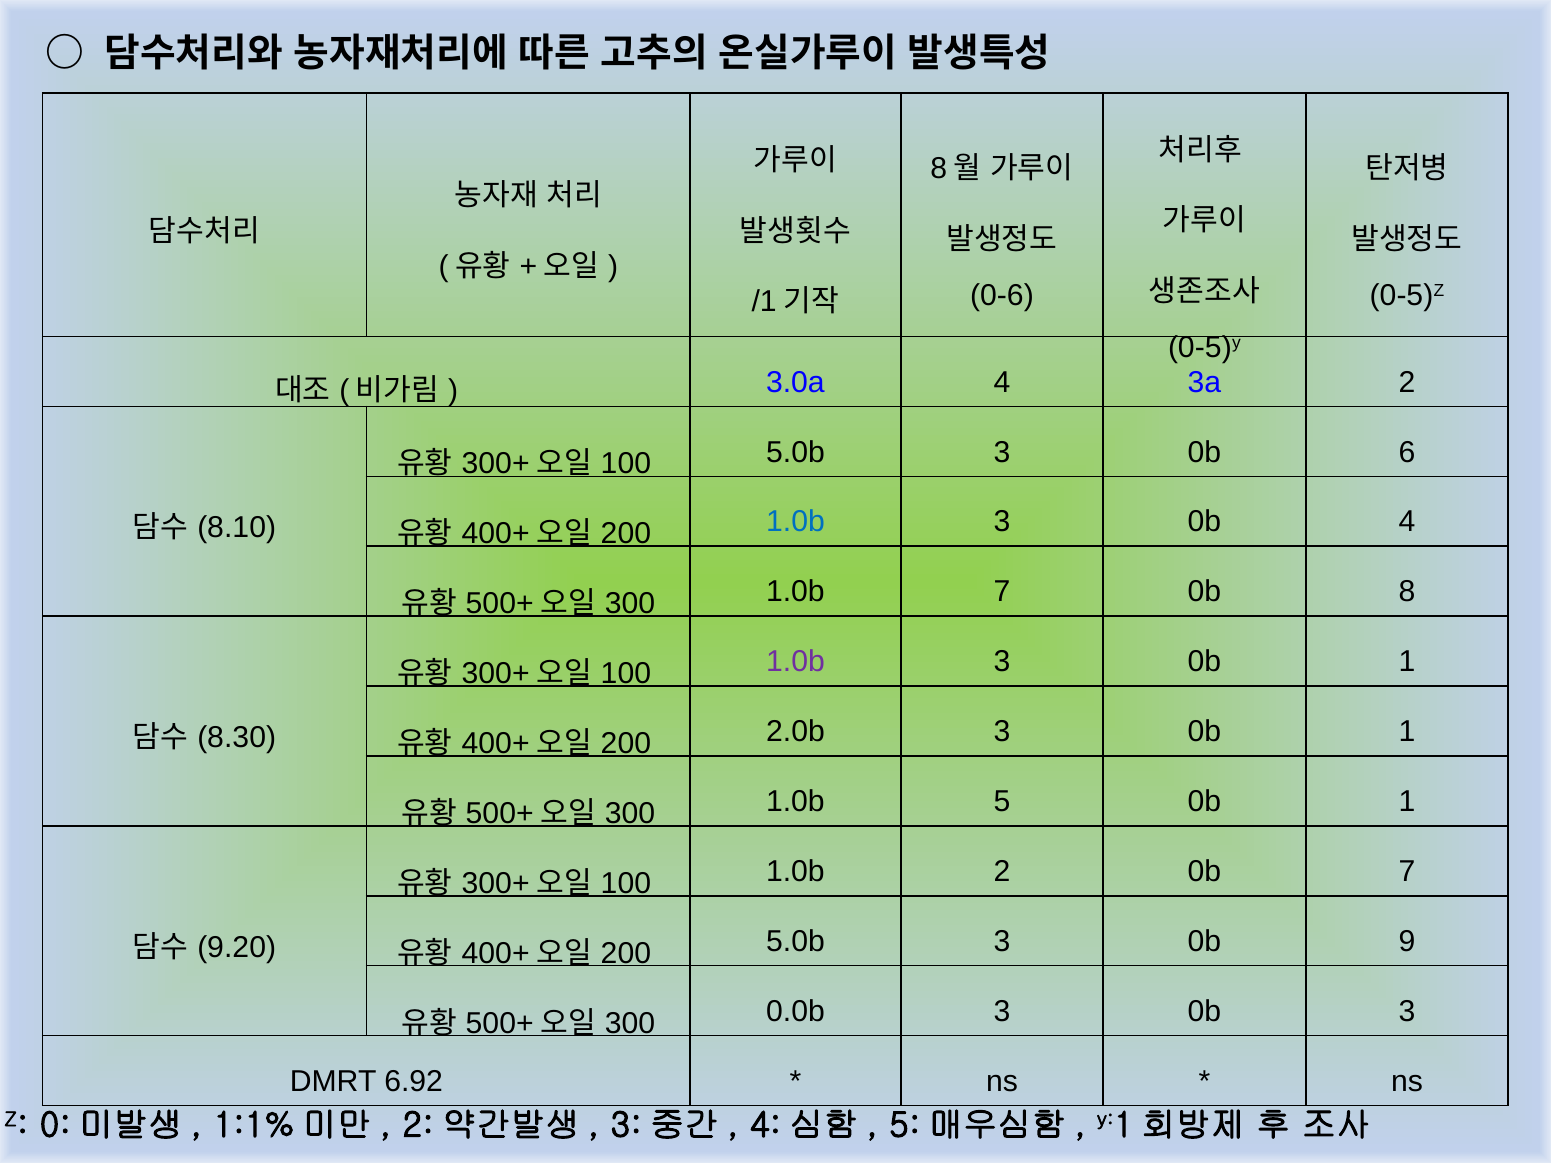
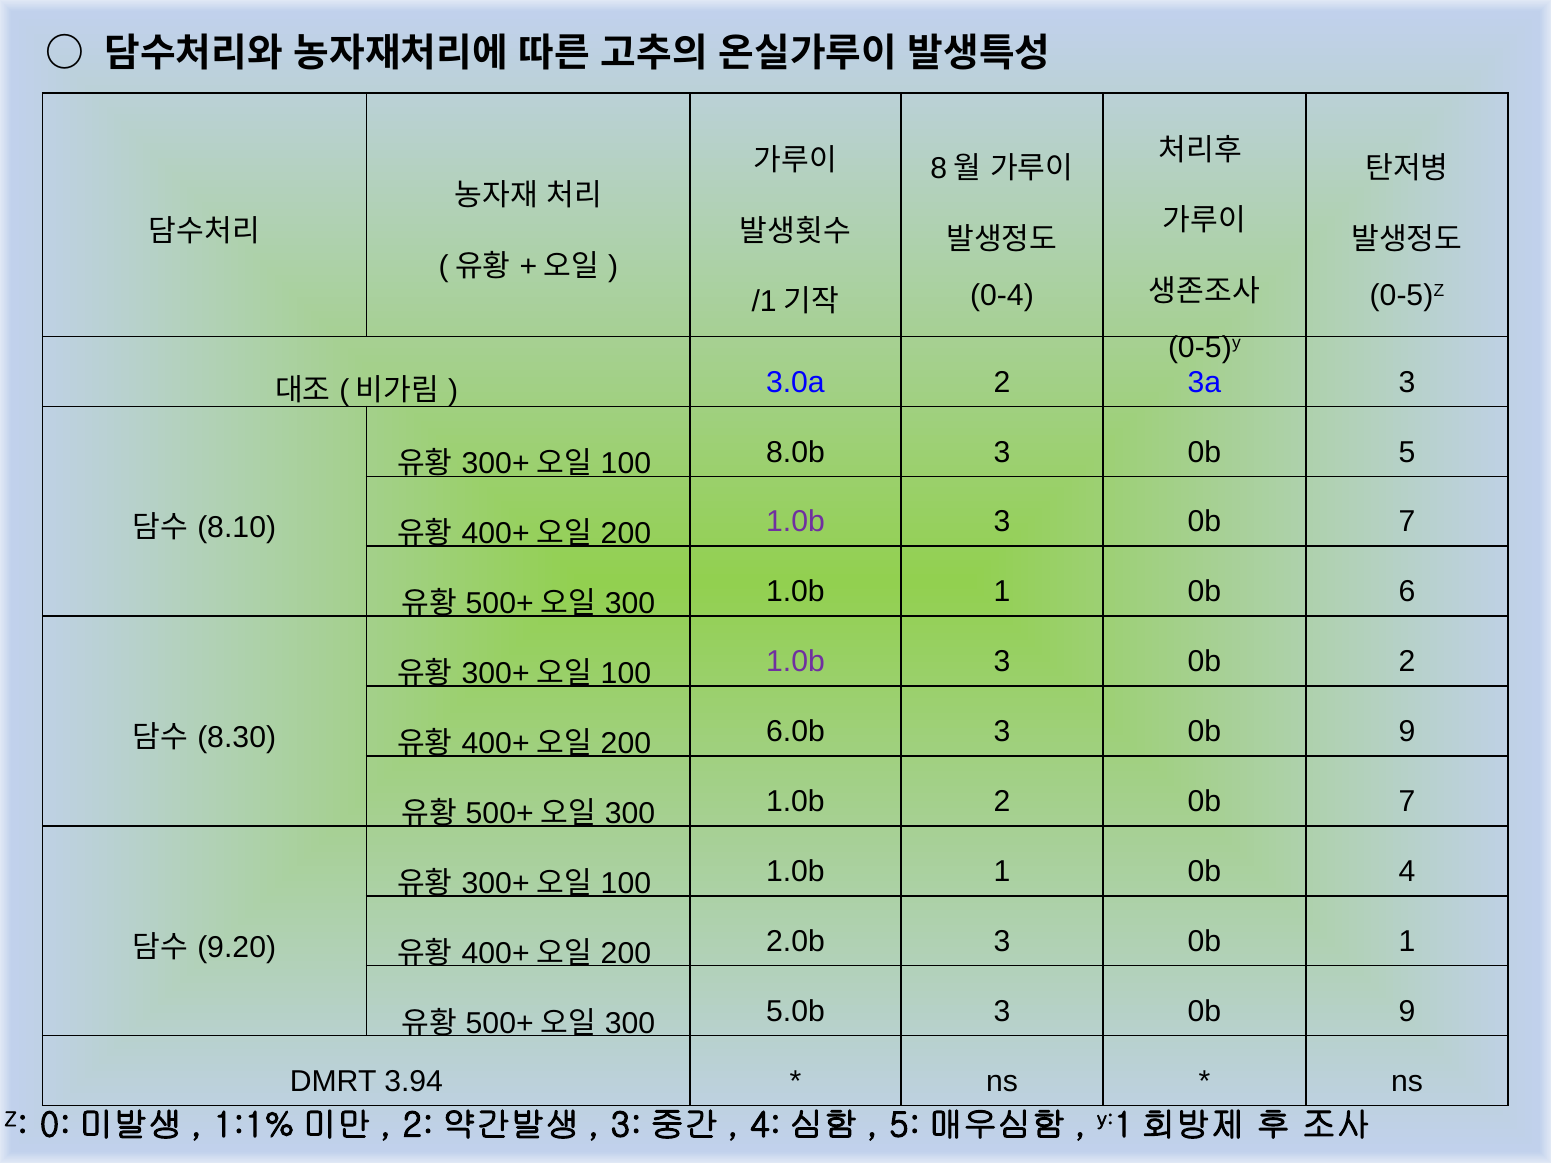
0-6: 0-6 -> 0-4
3.0a 4: 4 -> 2
3a 2: 2 -> 3
5.0b at (795, 452): 5.0b -> 8.0b
6: 6 -> 5
1.0b at (795, 522) colour: blue -> purple
3 0b 4: 4 -> 7
7 at (1002, 592): 7 -> 1
8: 8 -> 6
1 at (1407, 662): 1 -> 2
2.0b: 2.0b -> 6.0b
1 at (1407, 732): 1 -> 9
1.0b 5: 5 -> 2
1 at (1407, 802): 1 -> 7
2 at (1002, 872): 2 -> 1
0b 7: 7 -> 4
5.0b at (795, 942): 5.0b -> 2.0b
0b 9: 9 -> 1
0.0b: 0.0b -> 5.0b
3 at (1407, 1012): 3 -> 9
6.92: 6.92 -> 3.94
